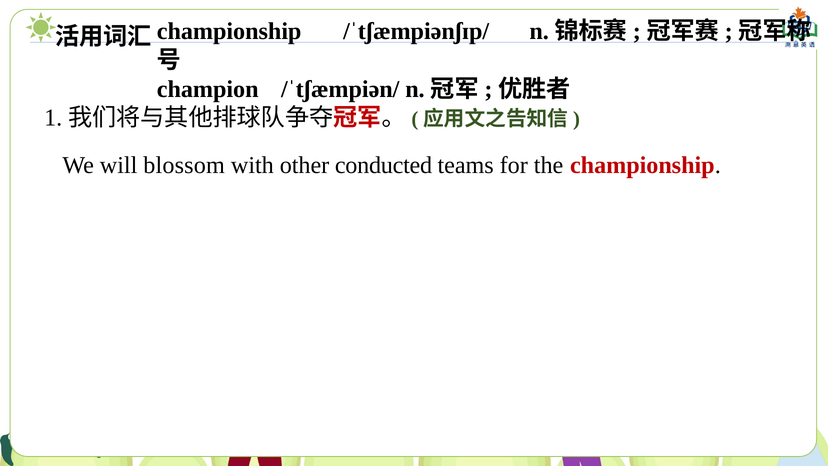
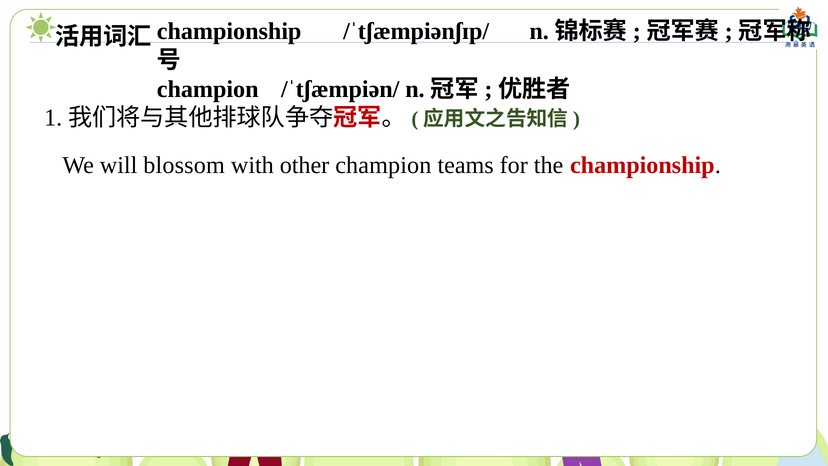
other conducted: conducted -> champion
